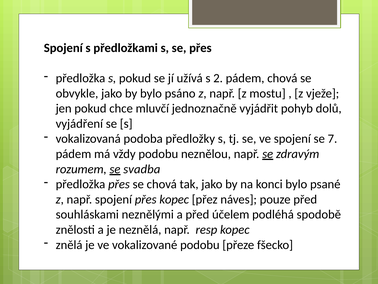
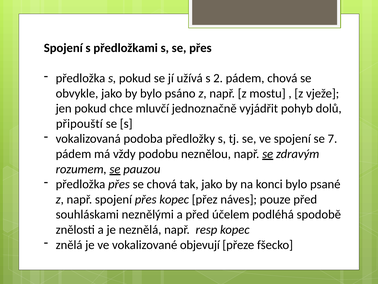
vyjádření: vyjádření -> připouští
svadba: svadba -> pauzou
vokalizované podobu: podobu -> objevují
